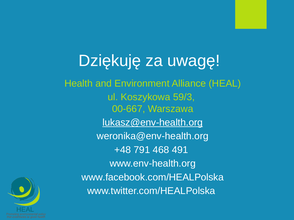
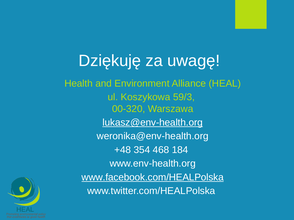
00-667: 00-667 -> 00-320
791: 791 -> 354
491: 491 -> 184
www.facebook.com/HEALPolska underline: none -> present
